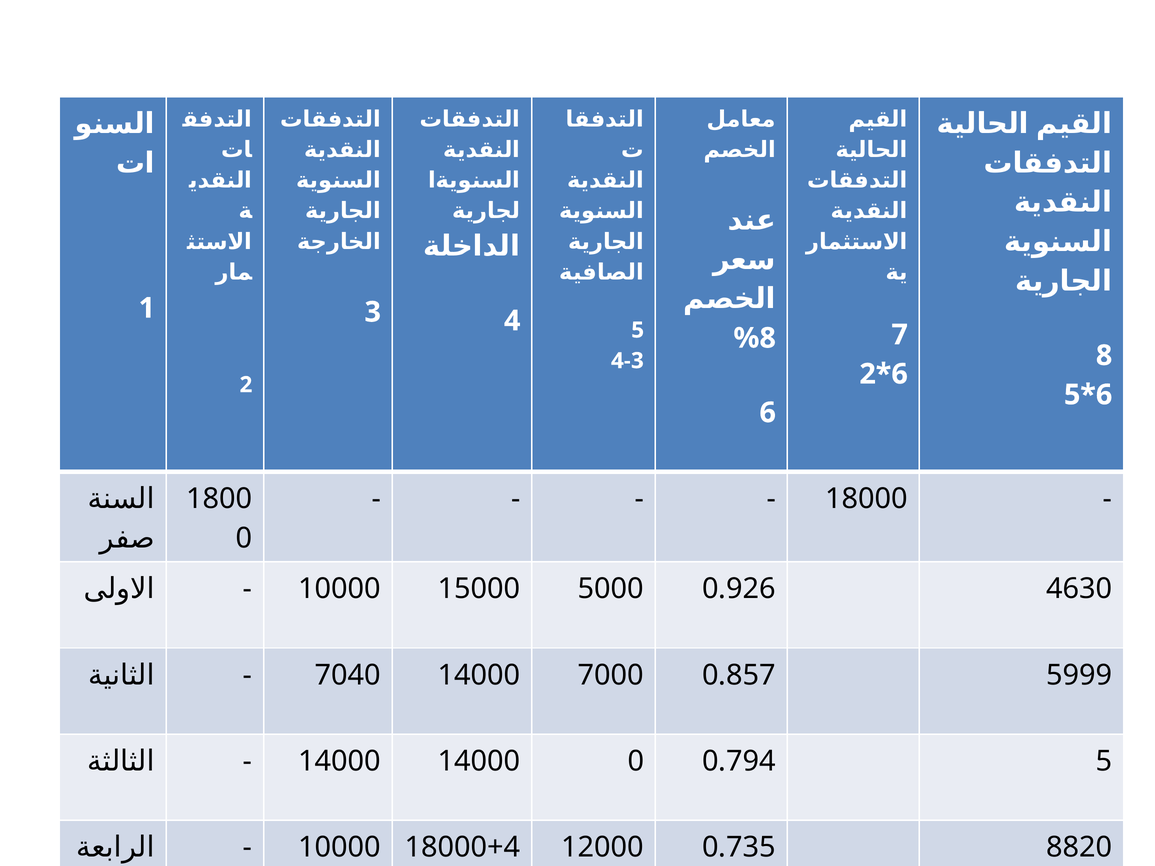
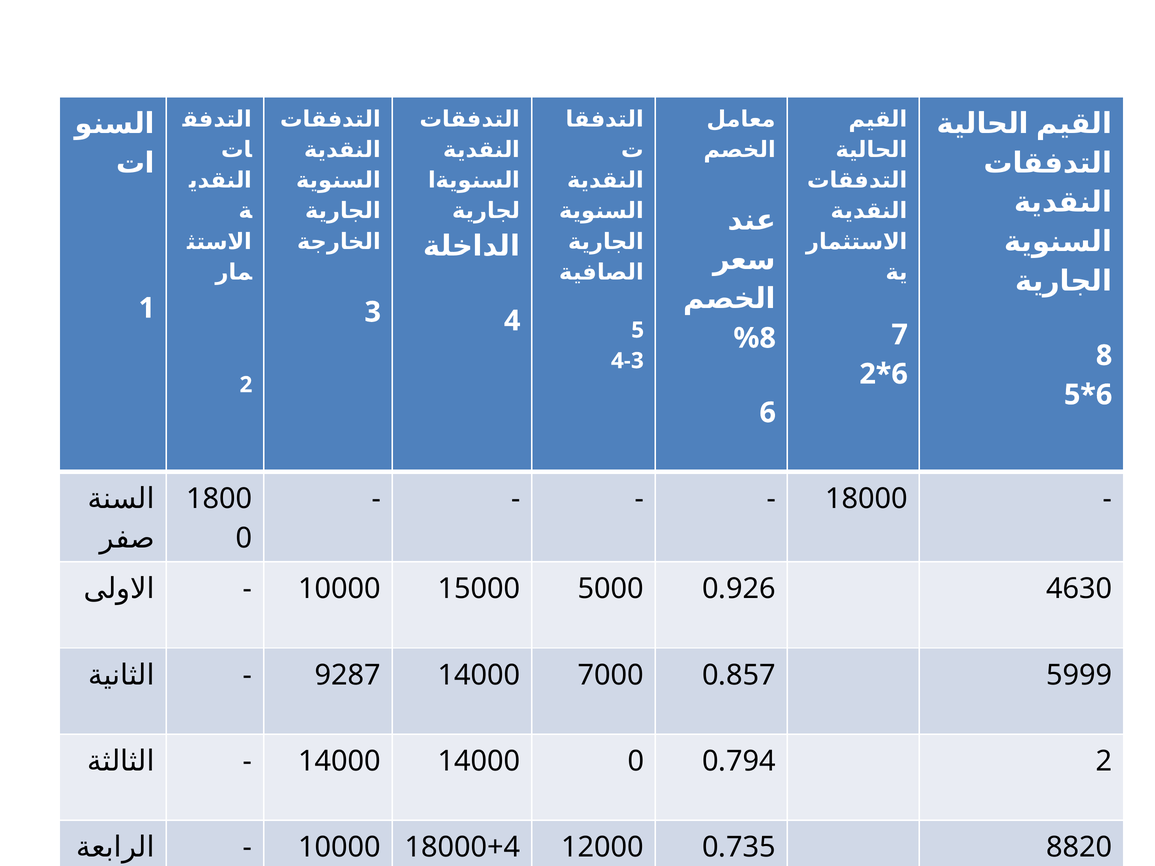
7040: 7040 -> 9287
0.794 5: 5 -> 2
